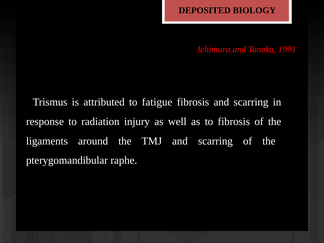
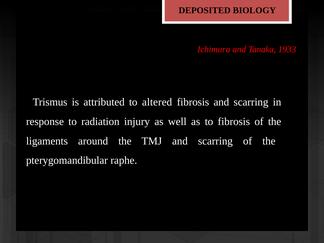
1991: 1991 -> 1933
fatigue: fatigue -> altered
